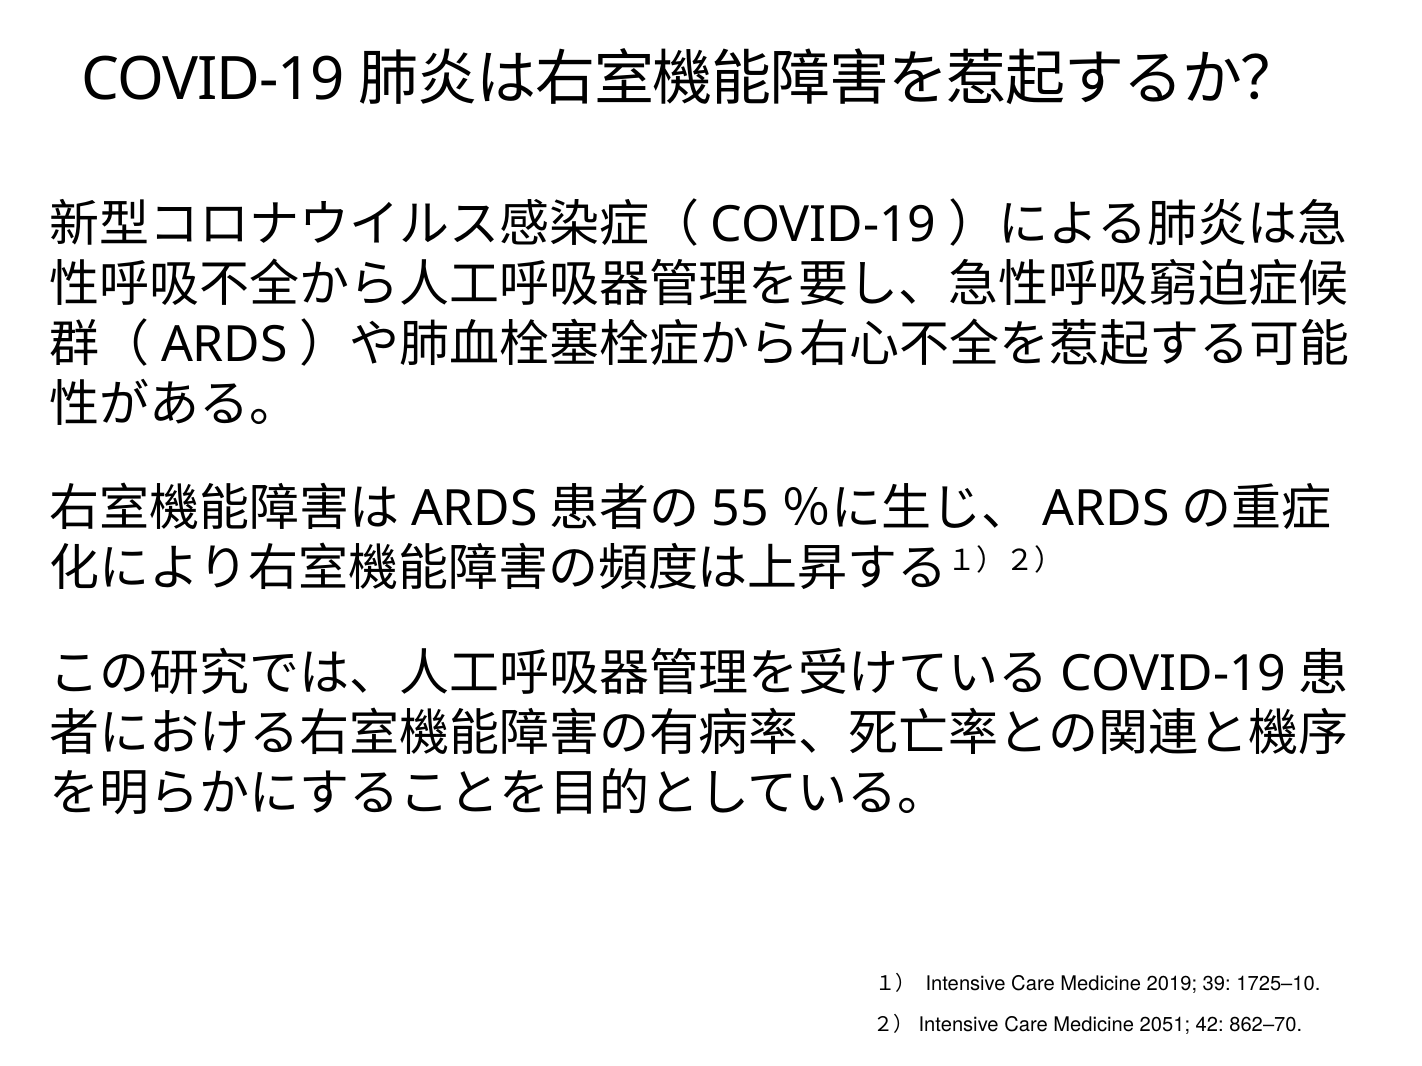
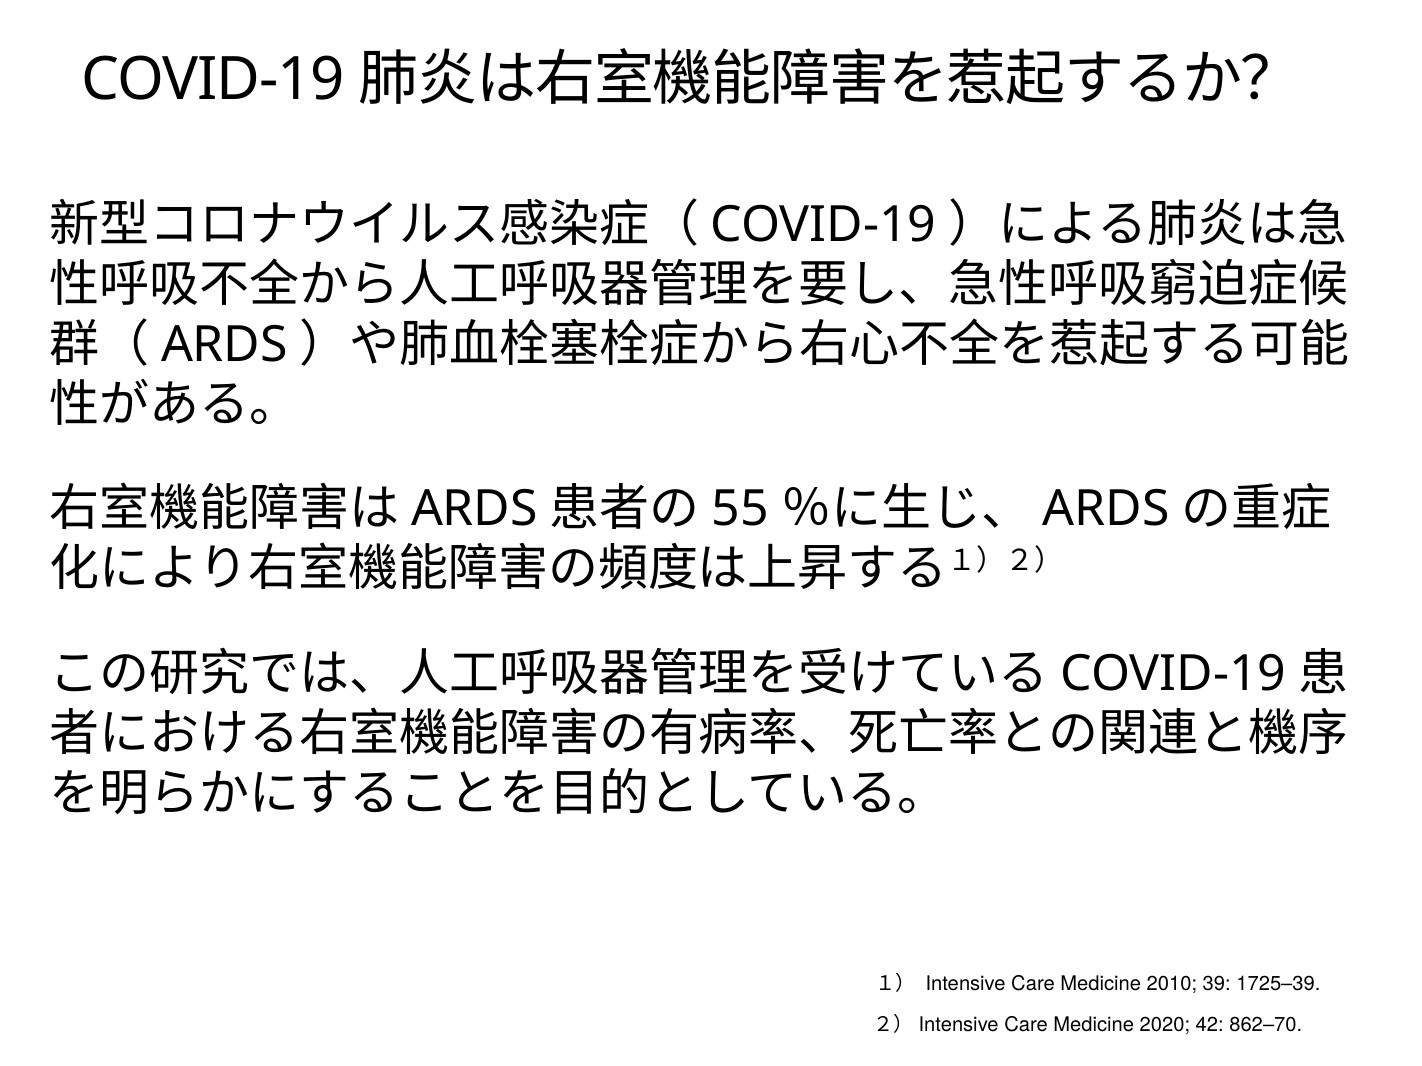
2019: 2019 -> 2010
1725–10: 1725–10 -> 1725–39
2051: 2051 -> 2020
